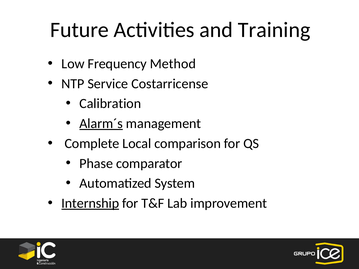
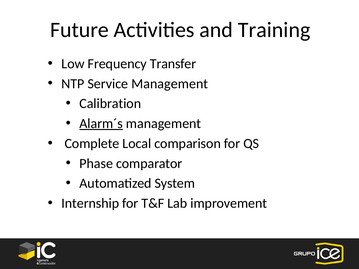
Method: Method -> Transfer
Service Costarricense: Costarricense -> Management
Internship underline: present -> none
